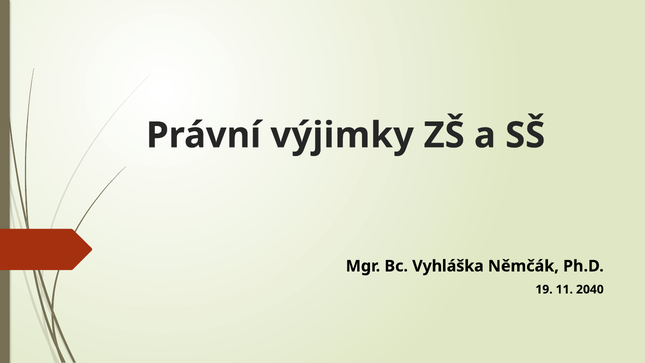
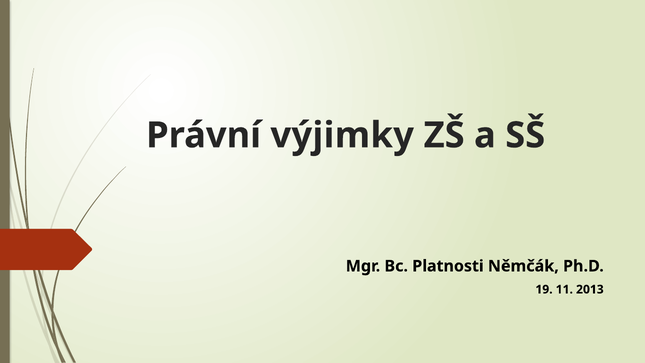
Vyhláška: Vyhláška -> Platnosti
2040: 2040 -> 2013
